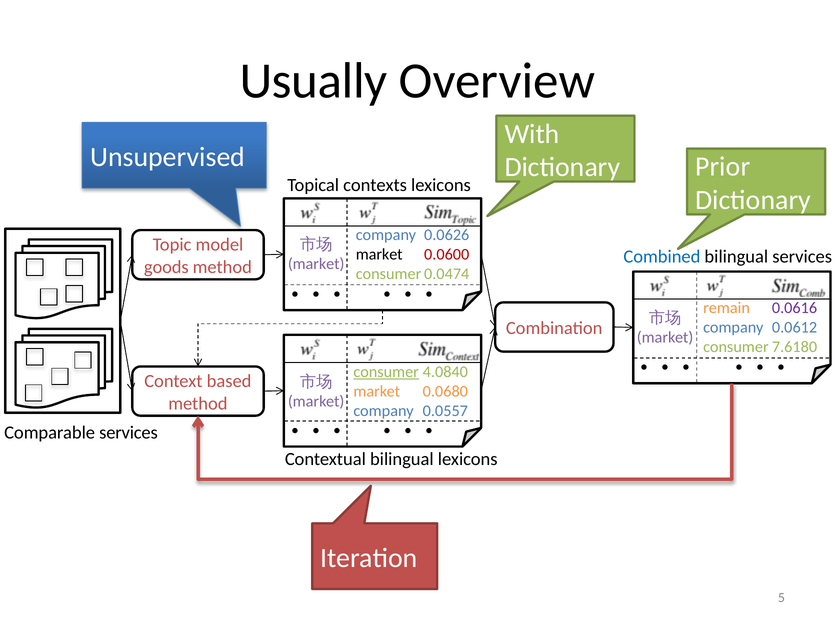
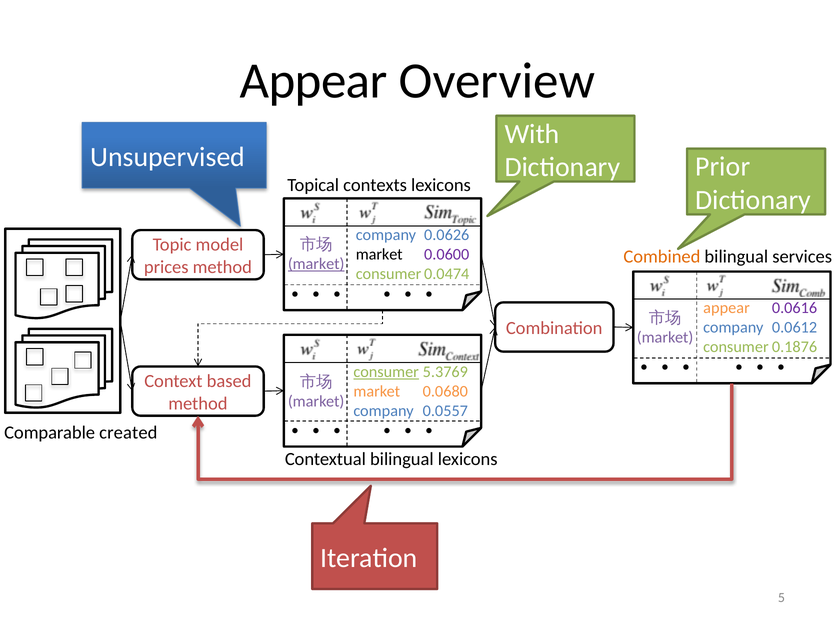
Usually at (314, 81): Usually -> Appear
0.0600 colour: red -> purple
Combined colour: blue -> orange
market at (316, 264) underline: none -> present
goods: goods -> prices
remain at (727, 308): remain -> appear
7.6180: 7.6180 -> 0.1876
4.0840: 4.0840 -> 5.3769
Comparable services: services -> created
